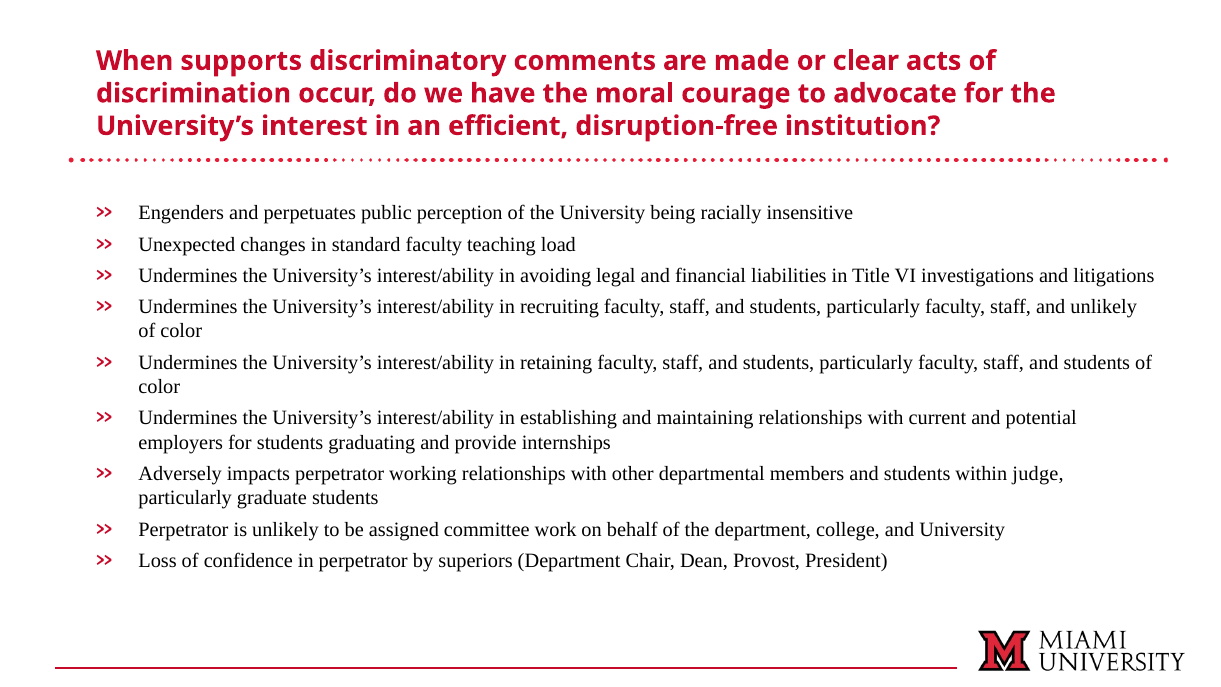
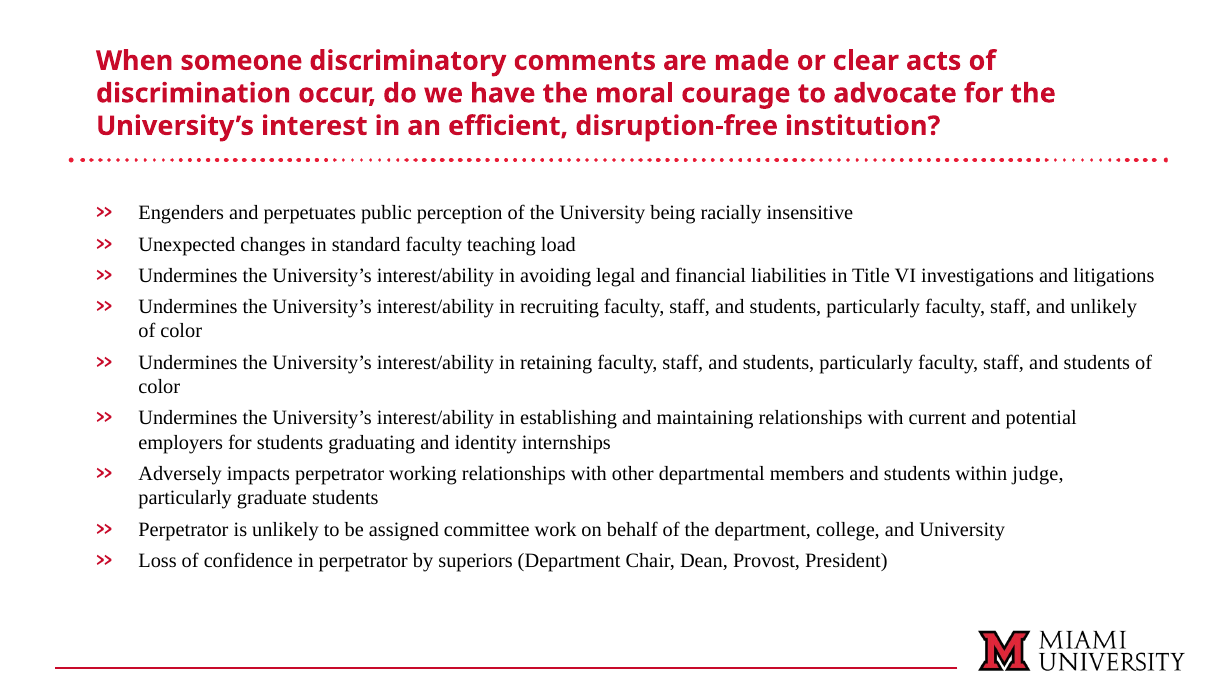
supports: supports -> someone
provide: provide -> identity
